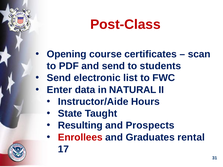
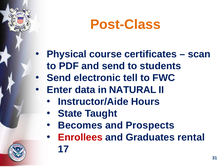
Post-Class colour: red -> orange
Opening: Opening -> Physical
list: list -> tell
Resulting: Resulting -> Becomes
